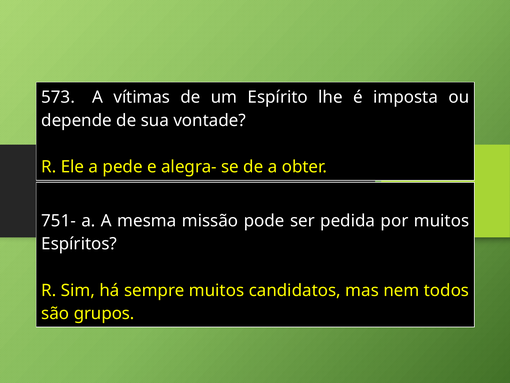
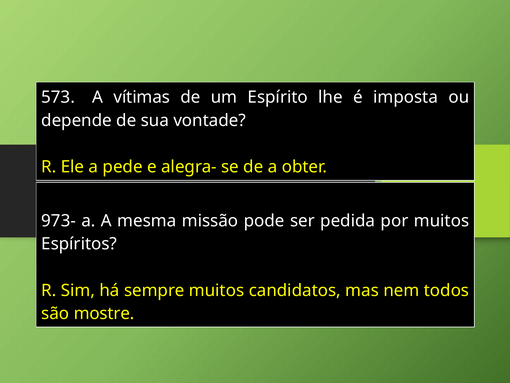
751-: 751- -> 973-
grupos: grupos -> mostre
